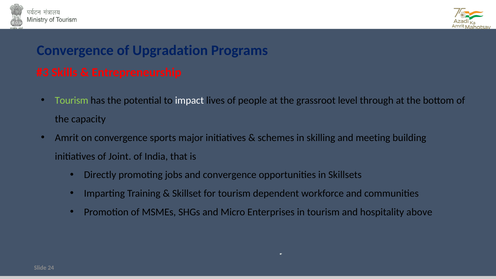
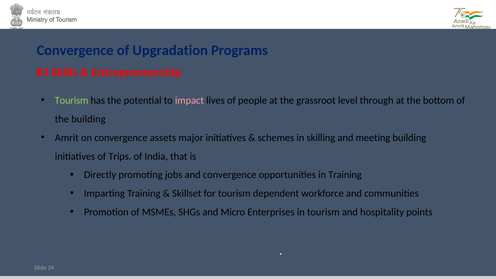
impact colour: white -> pink
the capacity: capacity -> building
sports: sports -> assets
Joint: Joint -> Trips
in Skillsets: Skillsets -> Training
above: above -> points
